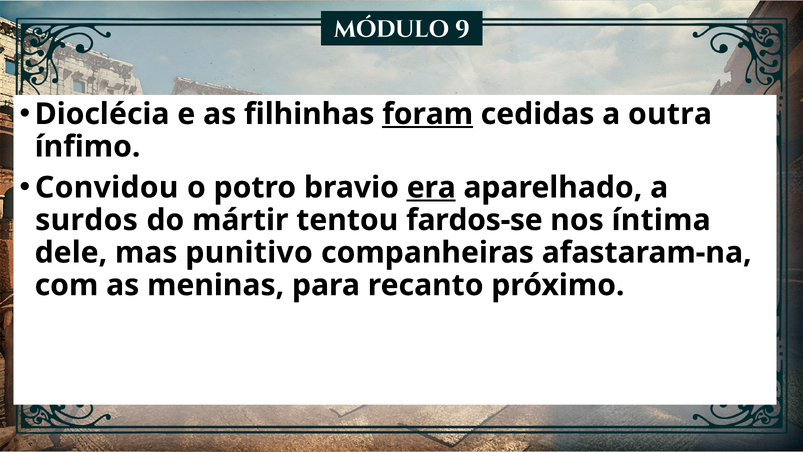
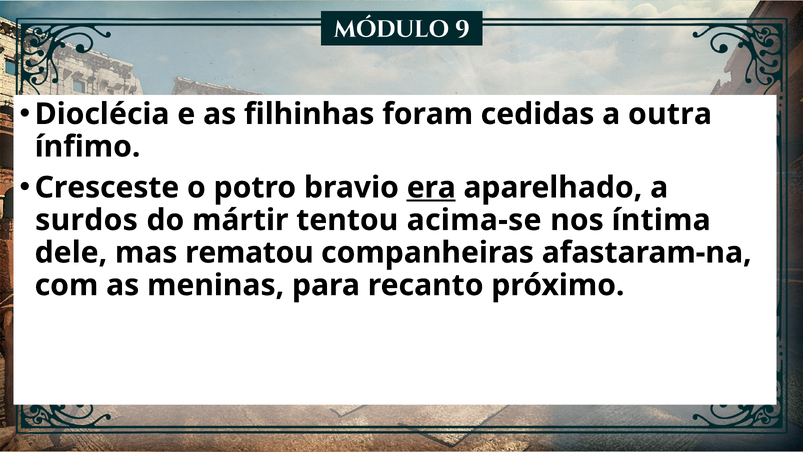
foram underline: present -> none
Convidou: Convidou -> Cresceste
fardos-se: fardos-se -> acima-se
punitivo: punitivo -> rematou
